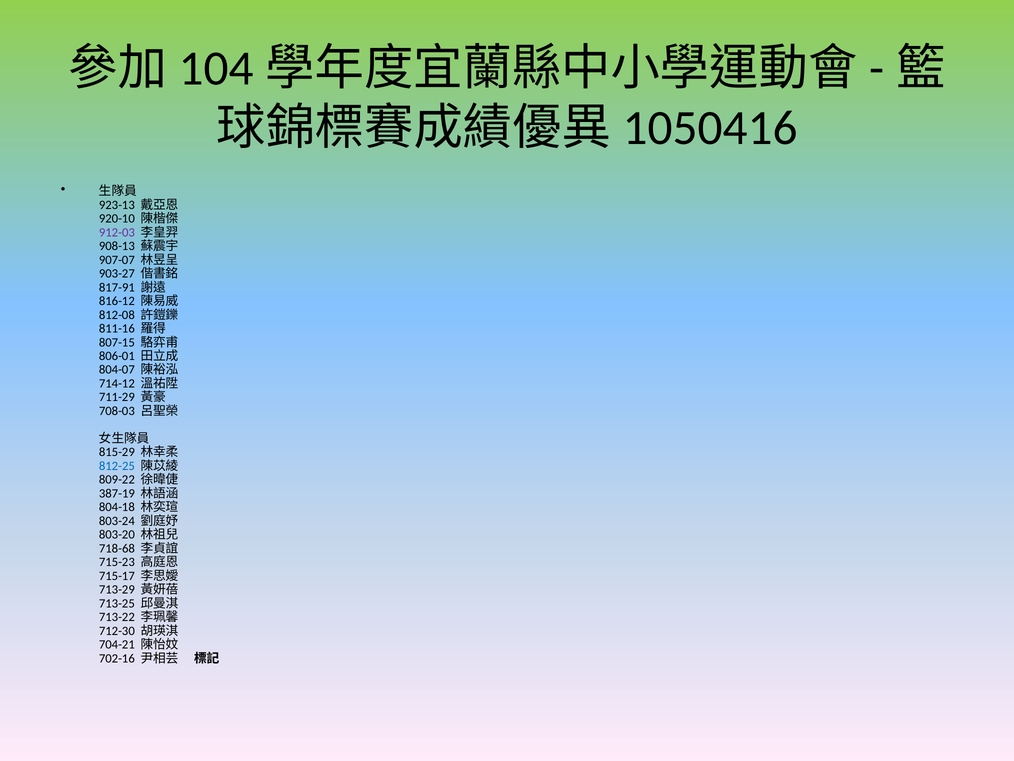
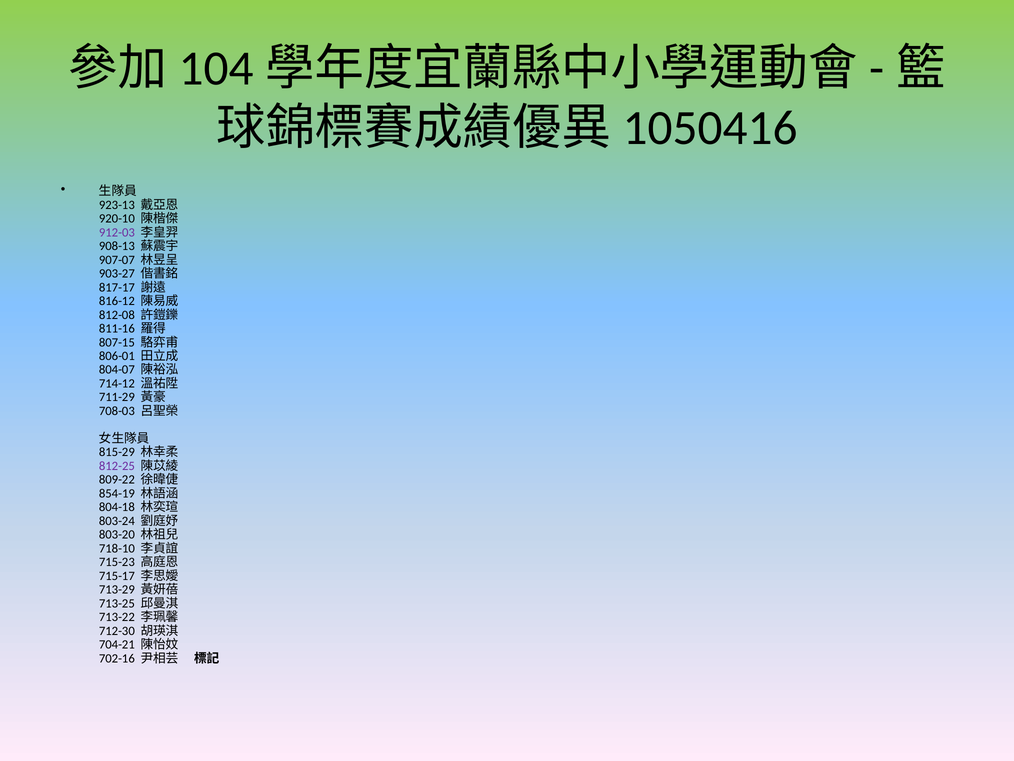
817-91: 817-91 -> 817-17
812-25 colour: blue -> purple
387-19: 387-19 -> 854-19
718-68: 718-68 -> 718-10
